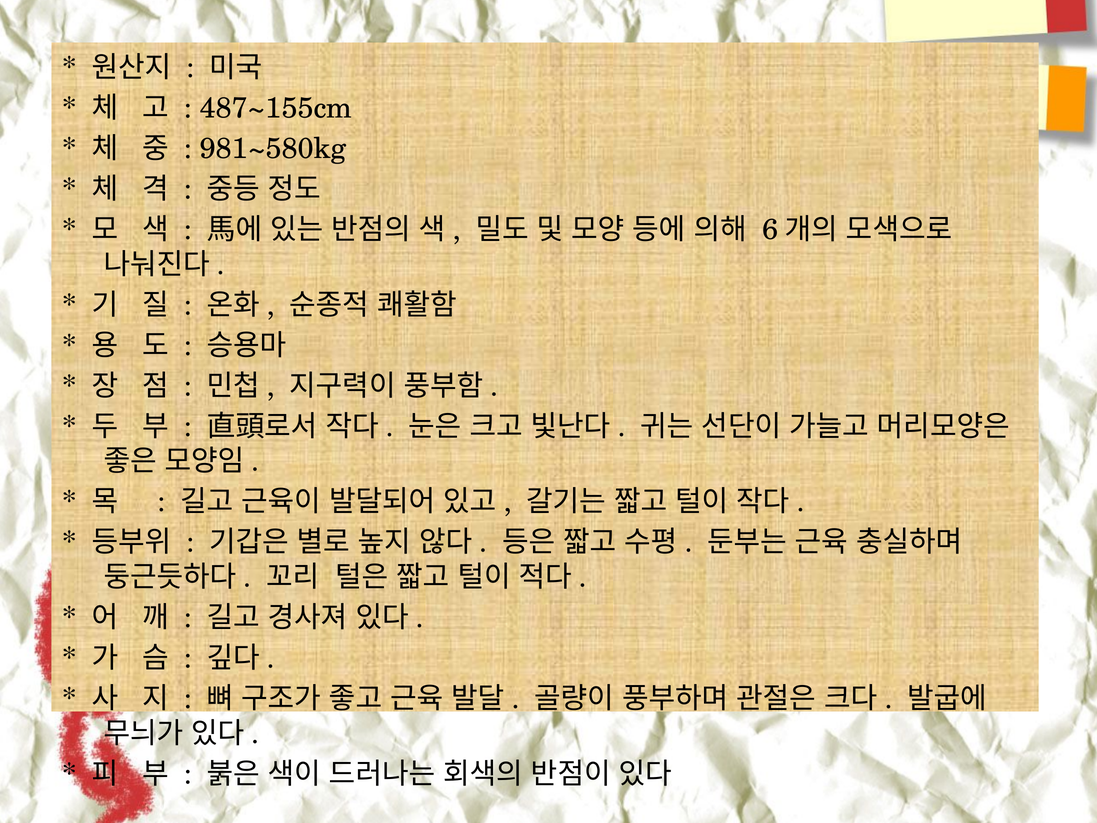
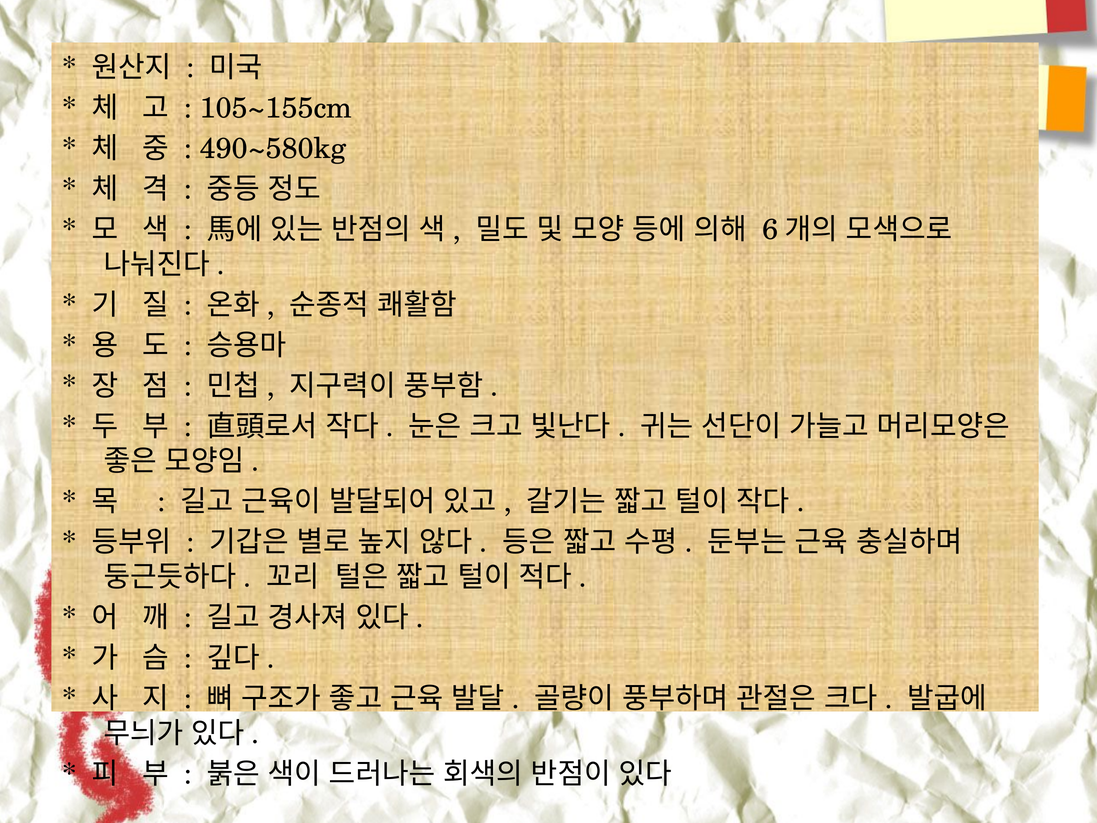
487~155cm: 487~155cm -> 105~155cm
981~580kg: 981~580kg -> 490~580kg
